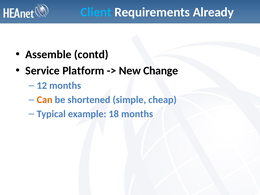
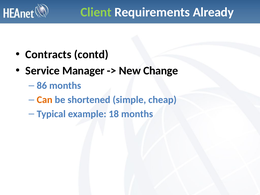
Client colour: light blue -> light green
Assemble: Assemble -> Contracts
Platform: Platform -> Manager
12: 12 -> 86
